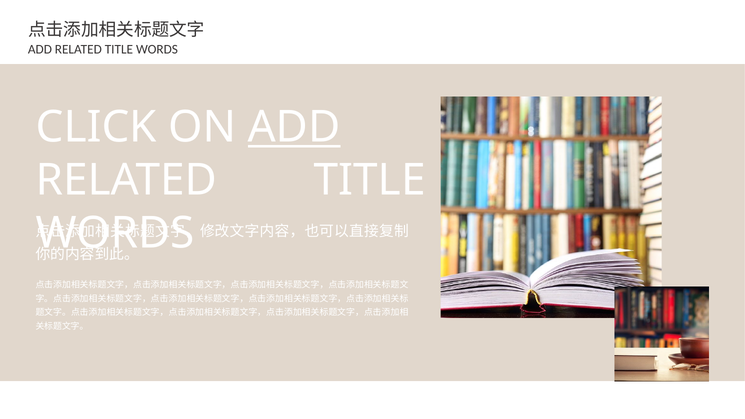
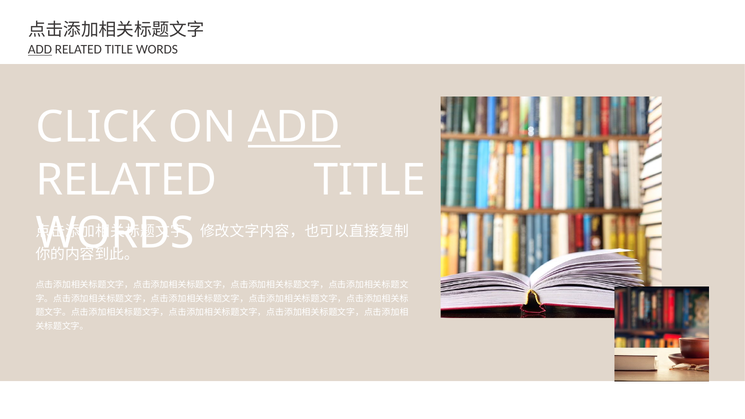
ADD at (40, 50) underline: none -> present
